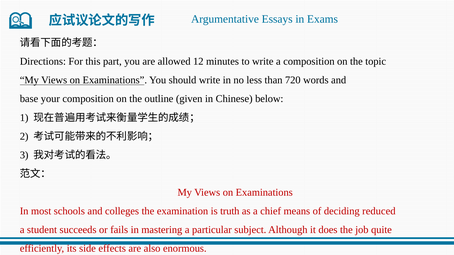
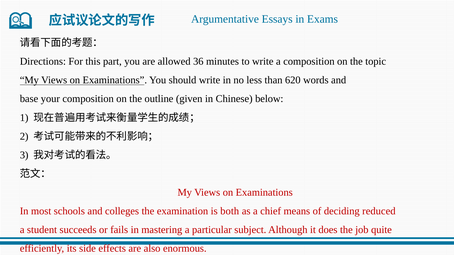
12: 12 -> 36
720: 720 -> 620
truth: truth -> both
